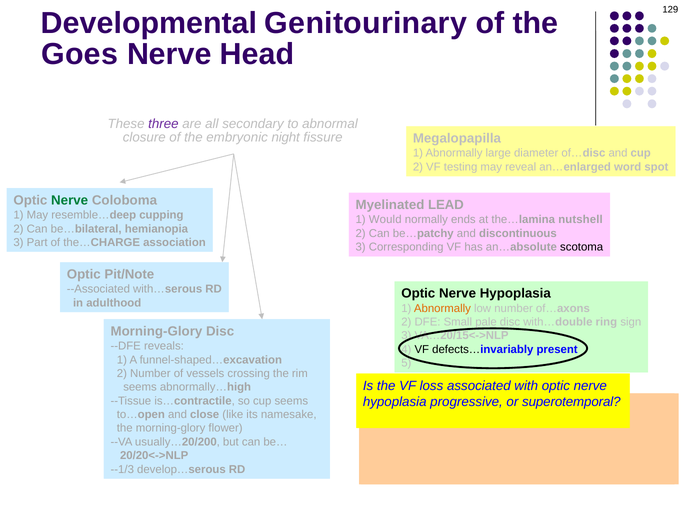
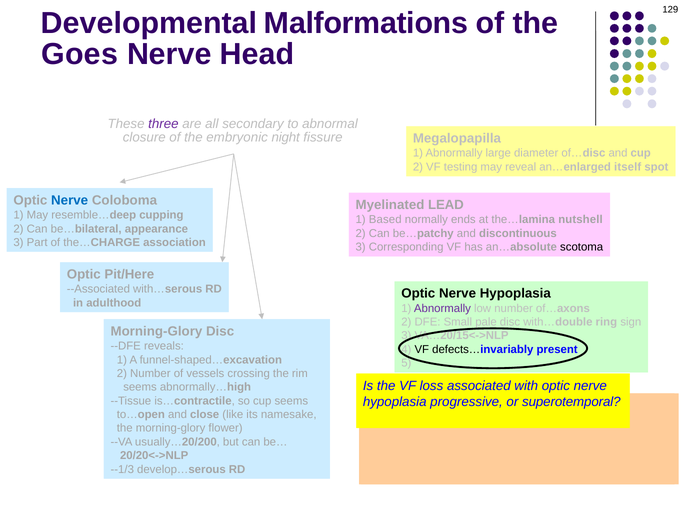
Genitourinary: Genitourinary -> Malformations
word: word -> itself
Nerve at (70, 200) colour: green -> blue
Would: Would -> Based
be…bilateral hemianopia: hemianopia -> appearance
Pit/Note: Pit/Note -> Pit/Here
Abnormally at (442, 308) colour: orange -> purple
